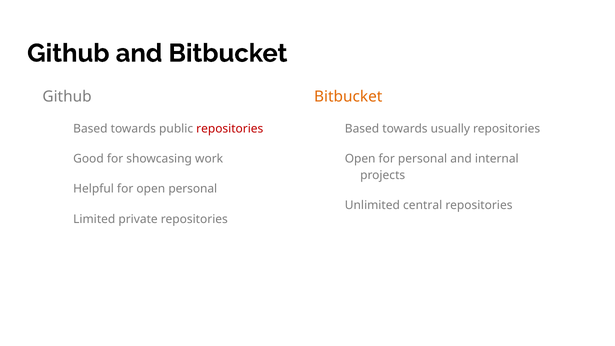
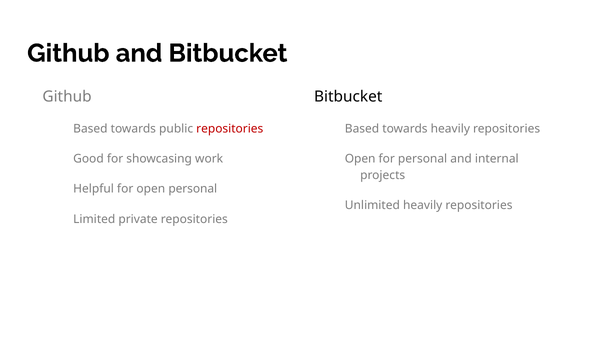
Bitbucket at (348, 97) colour: orange -> black
towards usually: usually -> heavily
Unlimited central: central -> heavily
